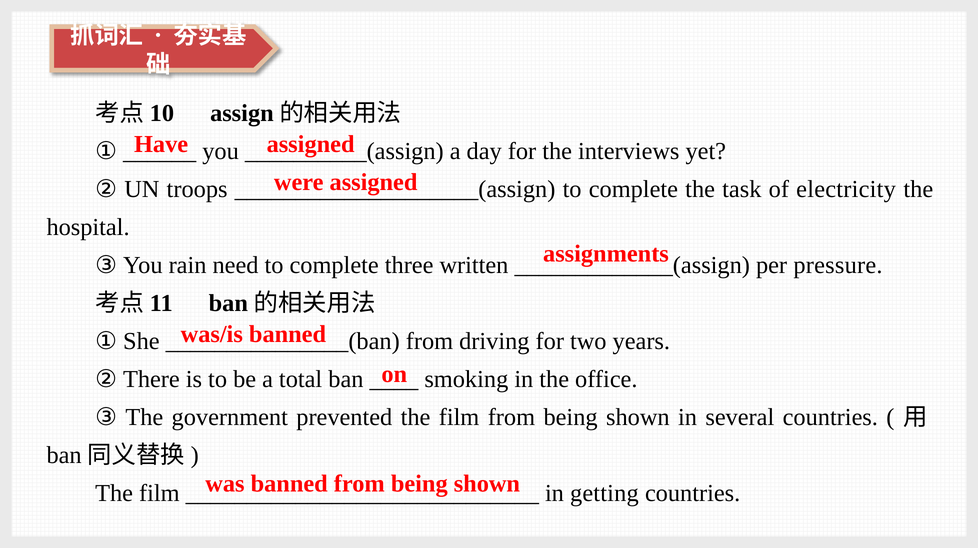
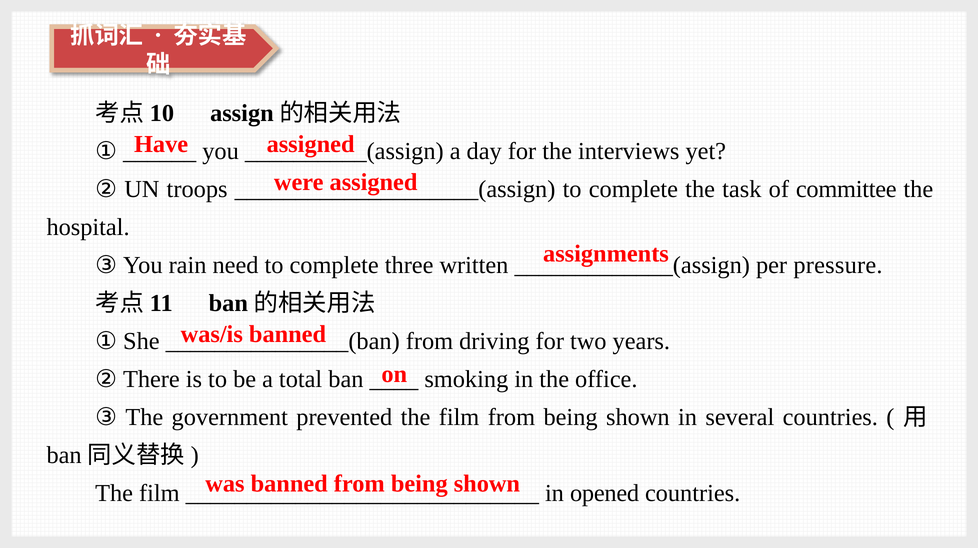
electricity: electricity -> committee
getting: getting -> opened
